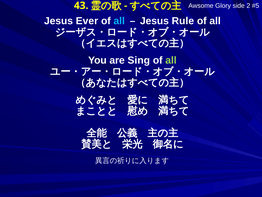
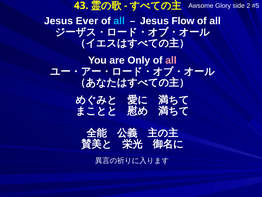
Rule: Rule -> Flow
Sing: Sing -> Only
all at (171, 60) colour: light green -> pink
